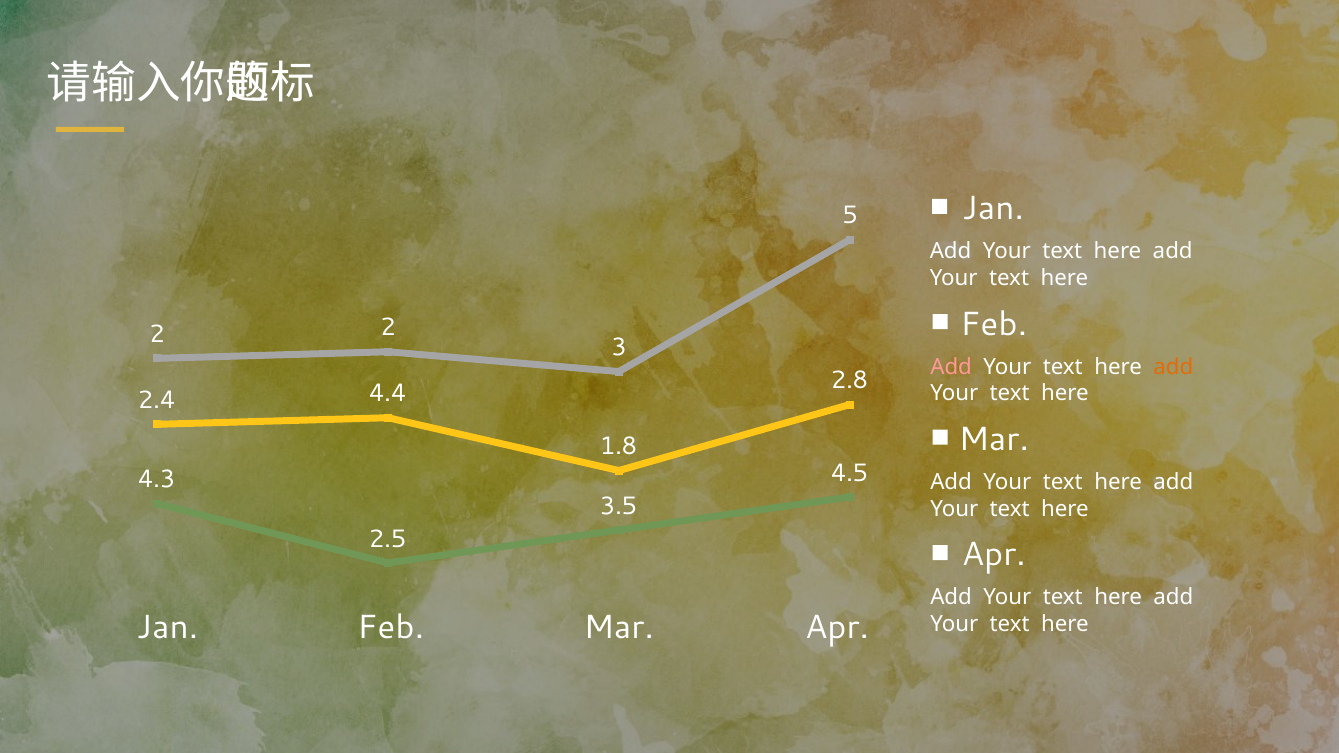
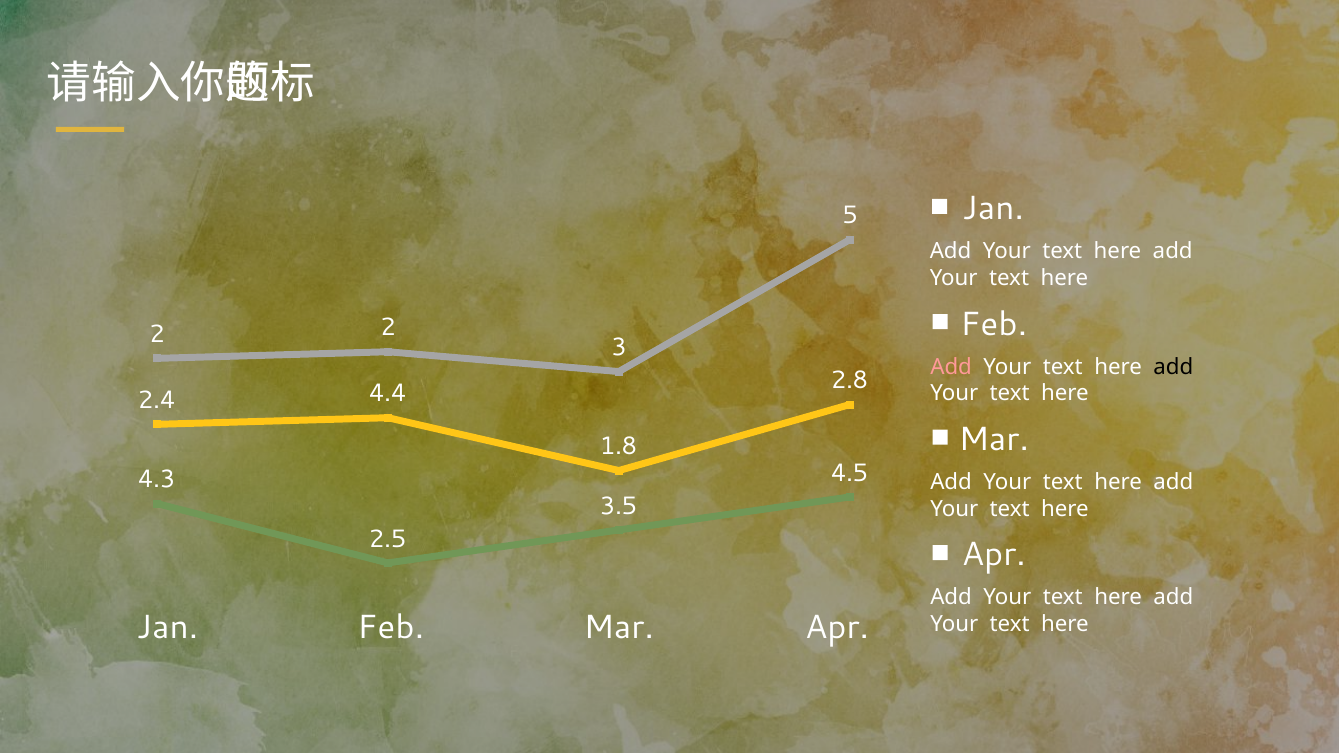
add at (1173, 367) colour: orange -> black
